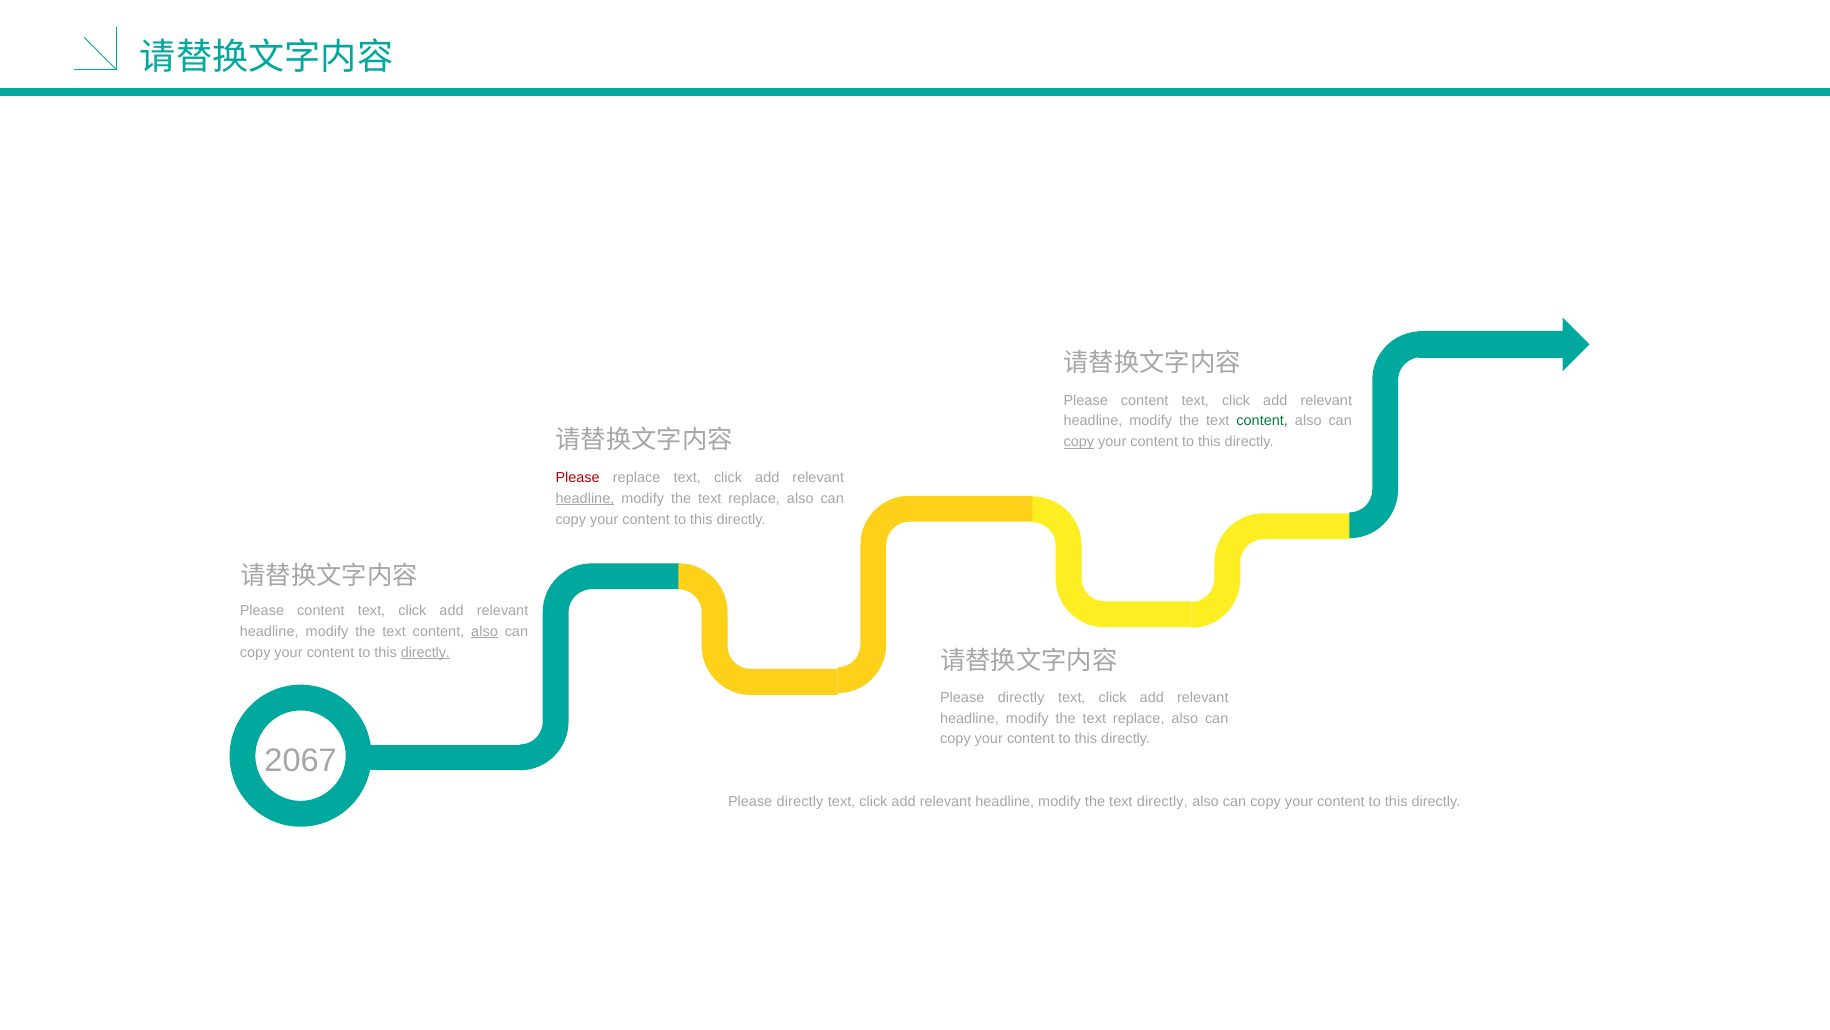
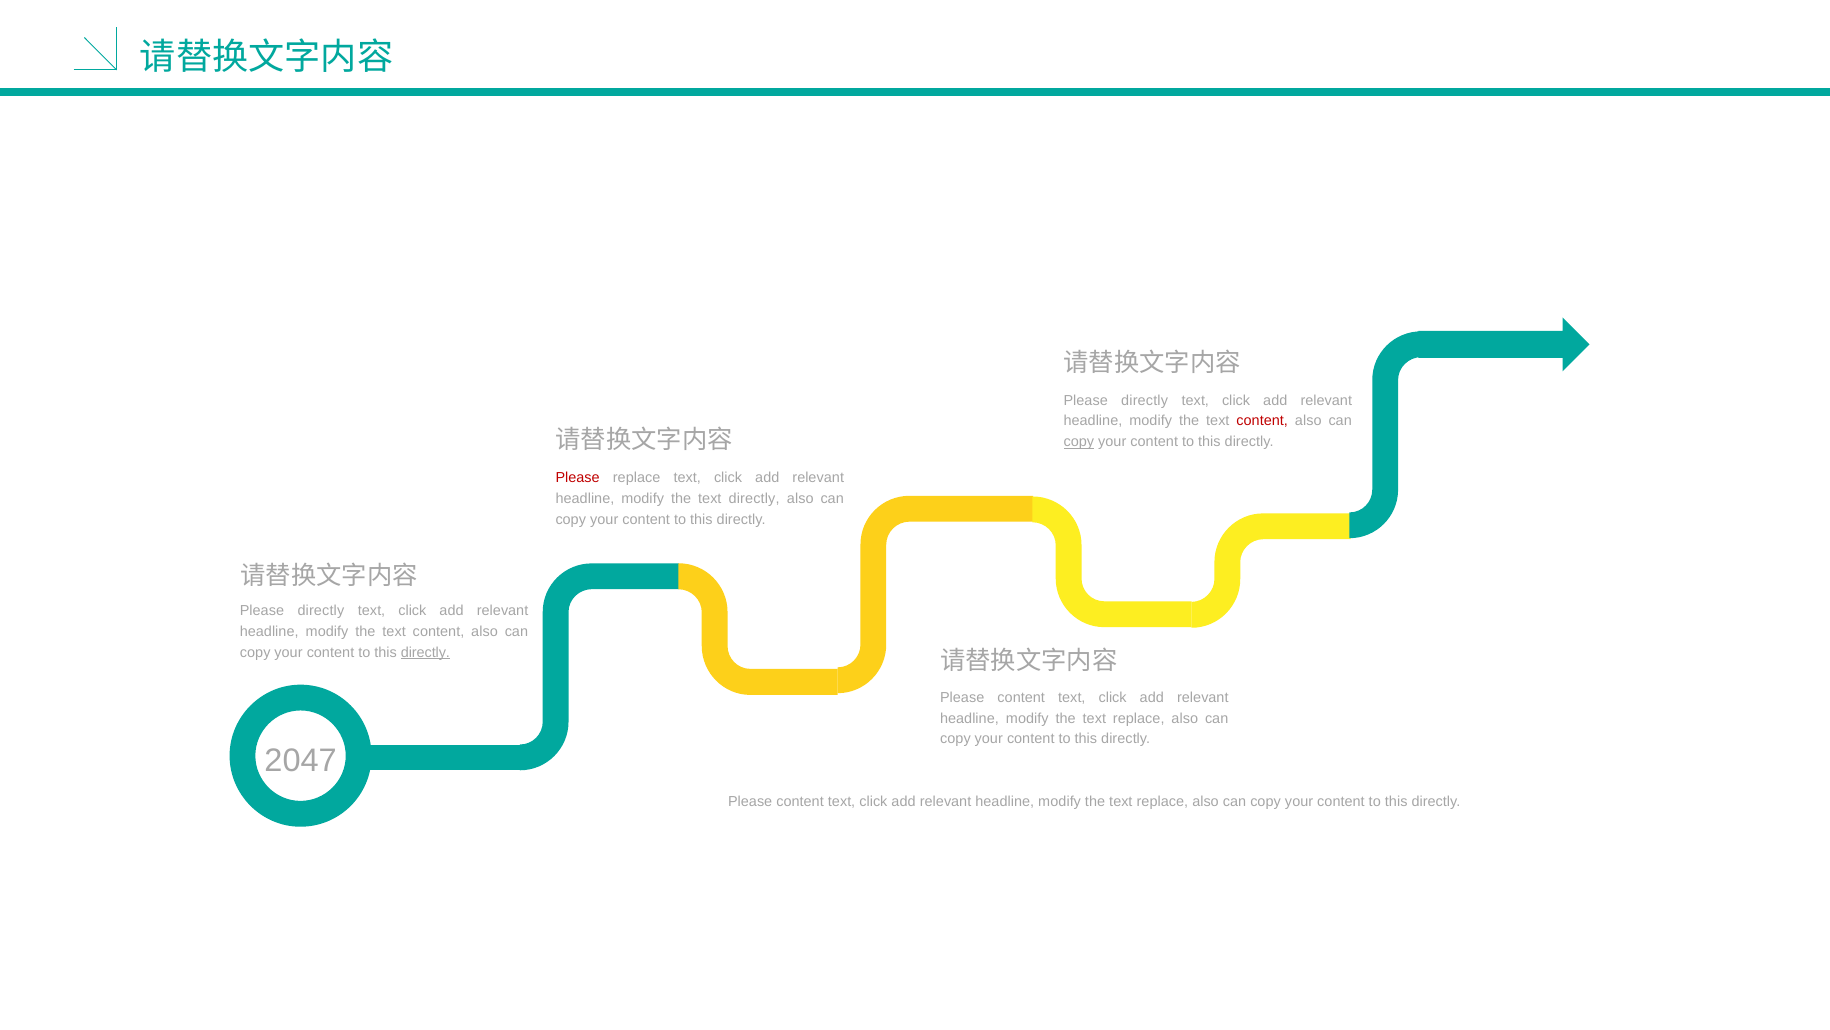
content at (1145, 400): content -> directly
content at (1262, 421) colour: green -> red
headline at (585, 498) underline: present -> none
replace at (754, 498): replace -> directly
content at (321, 610): content -> directly
also at (485, 631) underline: present -> none
directly at (1021, 697): directly -> content
2067: 2067 -> 2047
directly at (800, 801): directly -> content
directly at (1162, 801): directly -> replace
